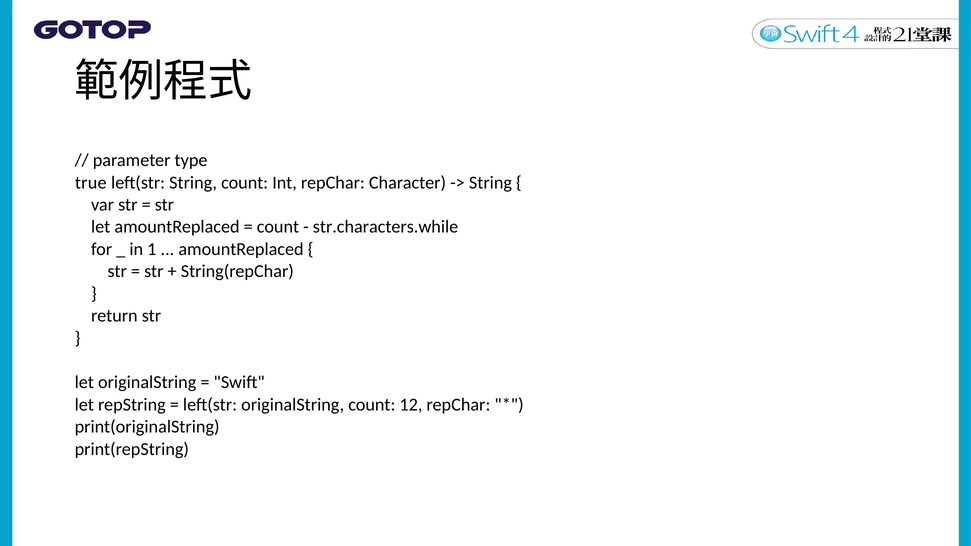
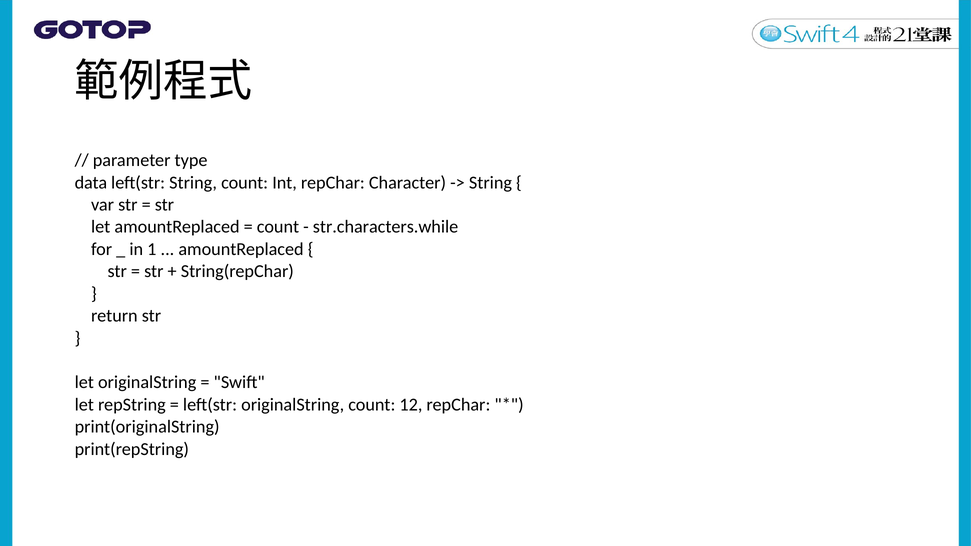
true: true -> data
